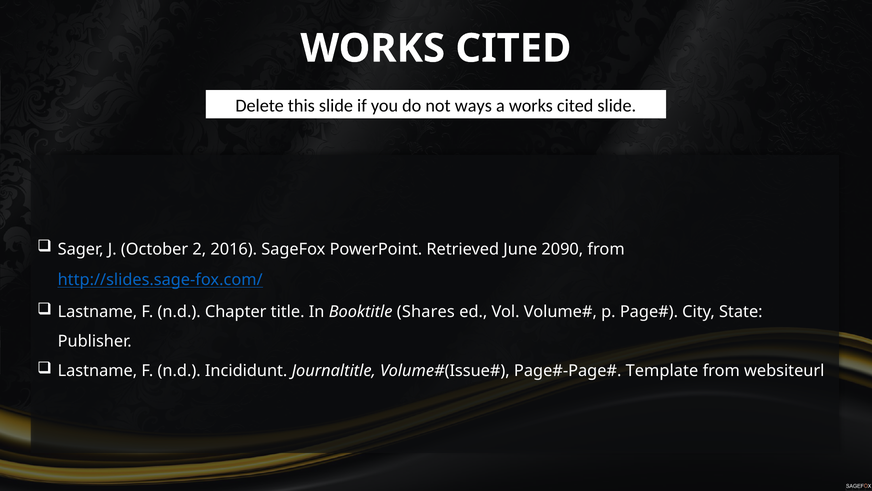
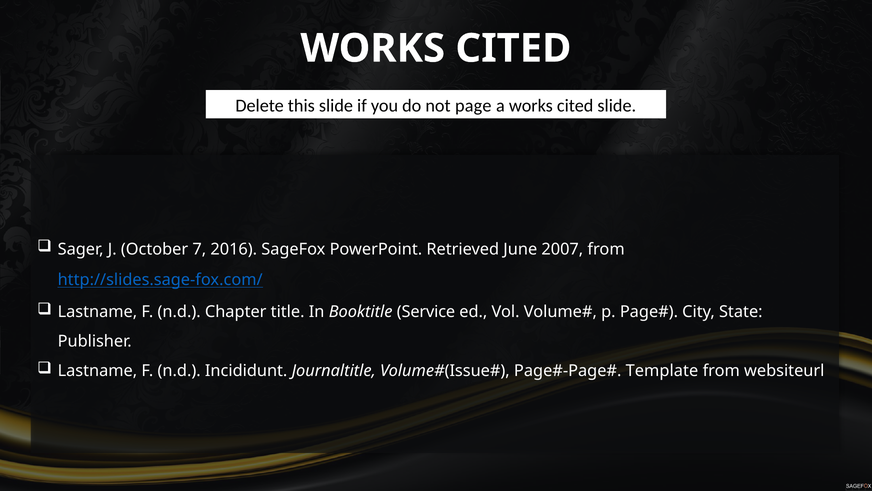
ways: ways -> page
2: 2 -> 7
2090: 2090 -> 2007
Shares: Shares -> Service
